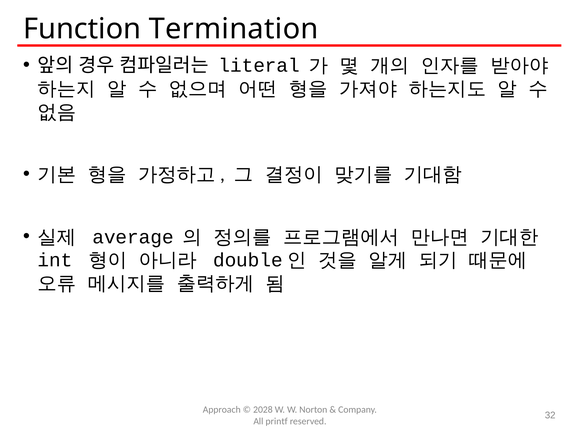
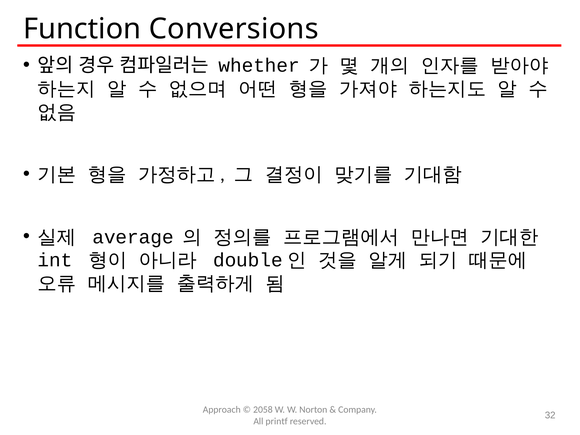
Termination: Termination -> Conversions
literal: literal -> whether
2028: 2028 -> 2058
